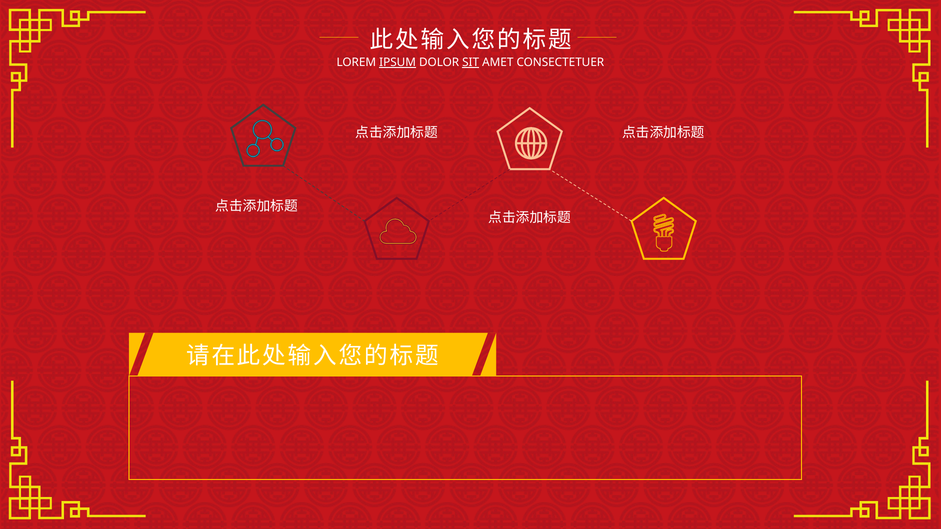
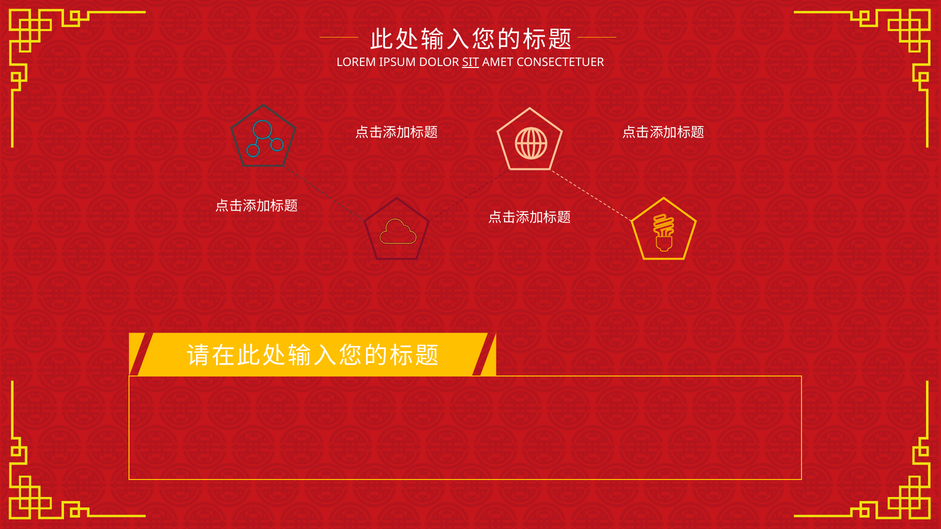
IPSUM underline: present -> none
